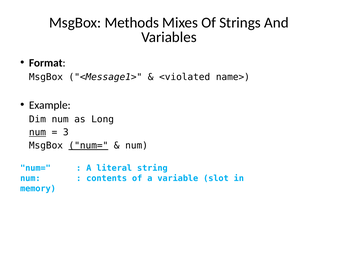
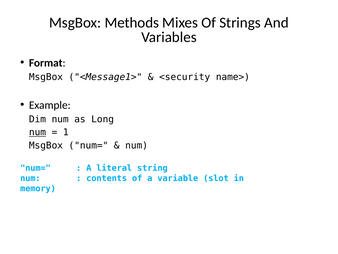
<violated: <violated -> <security
3: 3 -> 1
num= at (88, 145) underline: present -> none
